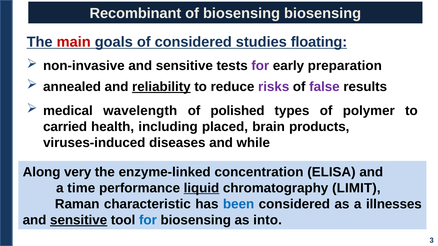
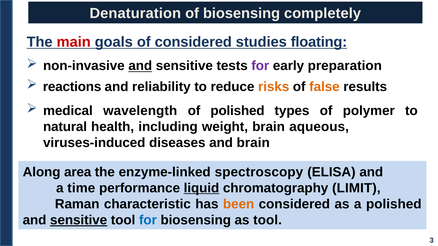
Recombinant: Recombinant -> Denaturation
biosensing biosensing: biosensing -> completely
and at (140, 66) underline: none -> present
annealed: annealed -> reactions
reliability underline: present -> none
risks colour: purple -> orange
false colour: purple -> orange
carried: carried -> natural
placed: placed -> weight
products: products -> aqueous
and while: while -> brain
very: very -> area
concentration: concentration -> spectroscopy
been colour: blue -> orange
a illnesses: illnesses -> polished
as into: into -> tool
